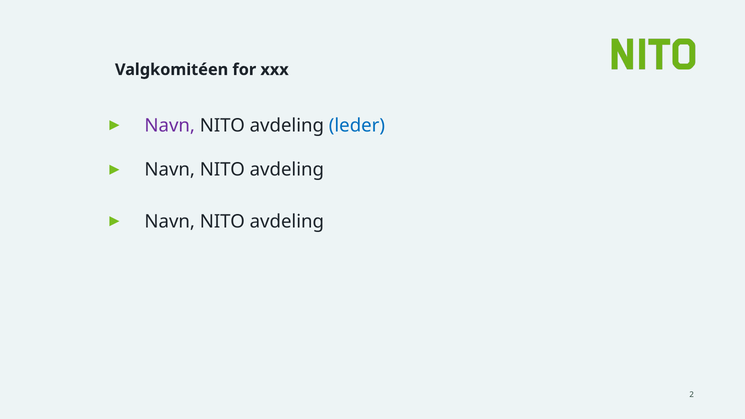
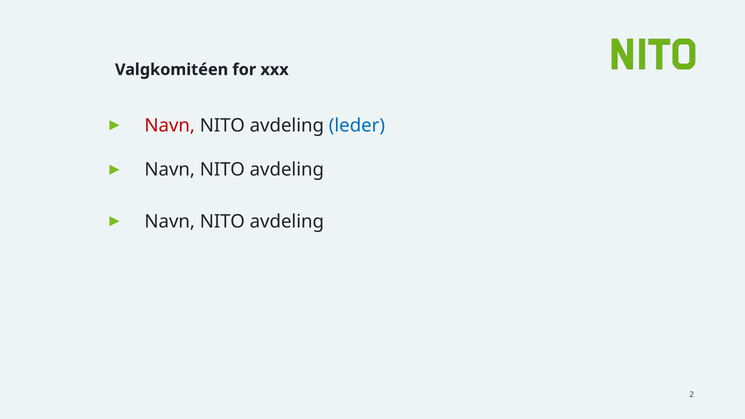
Navn at (170, 125) colour: purple -> red
